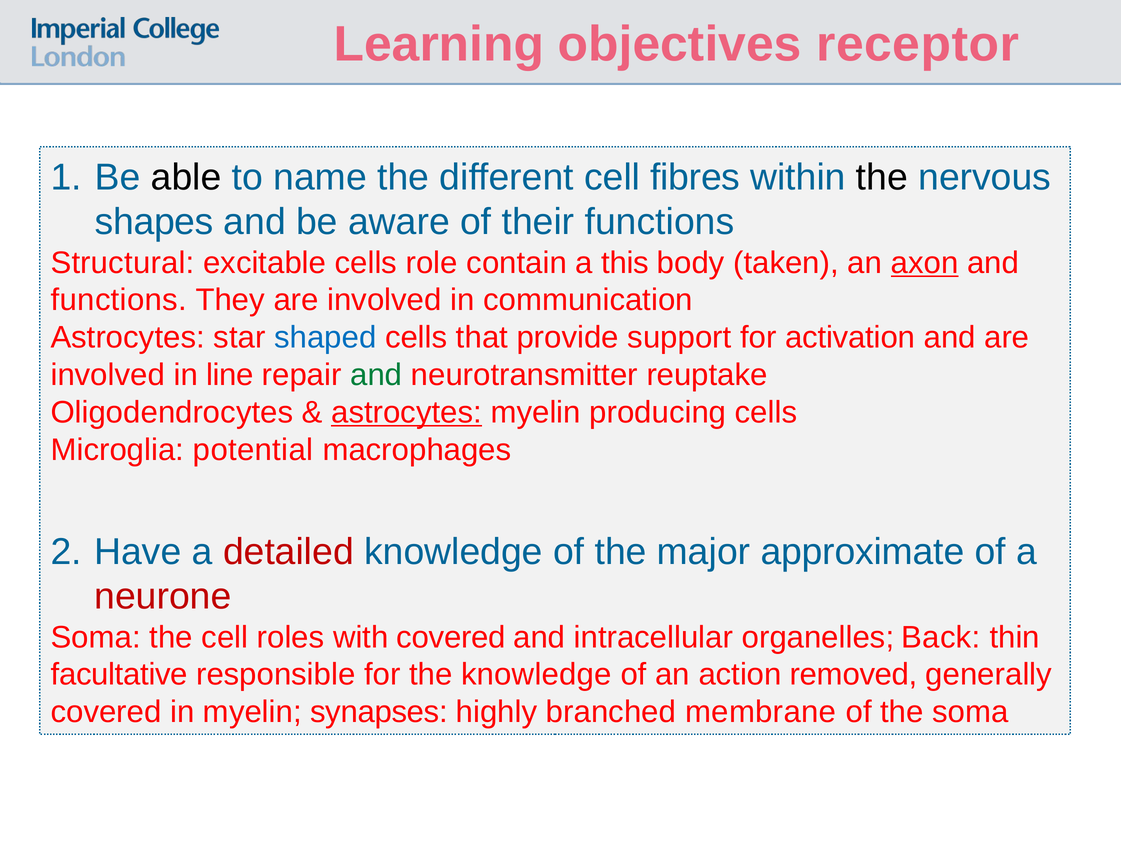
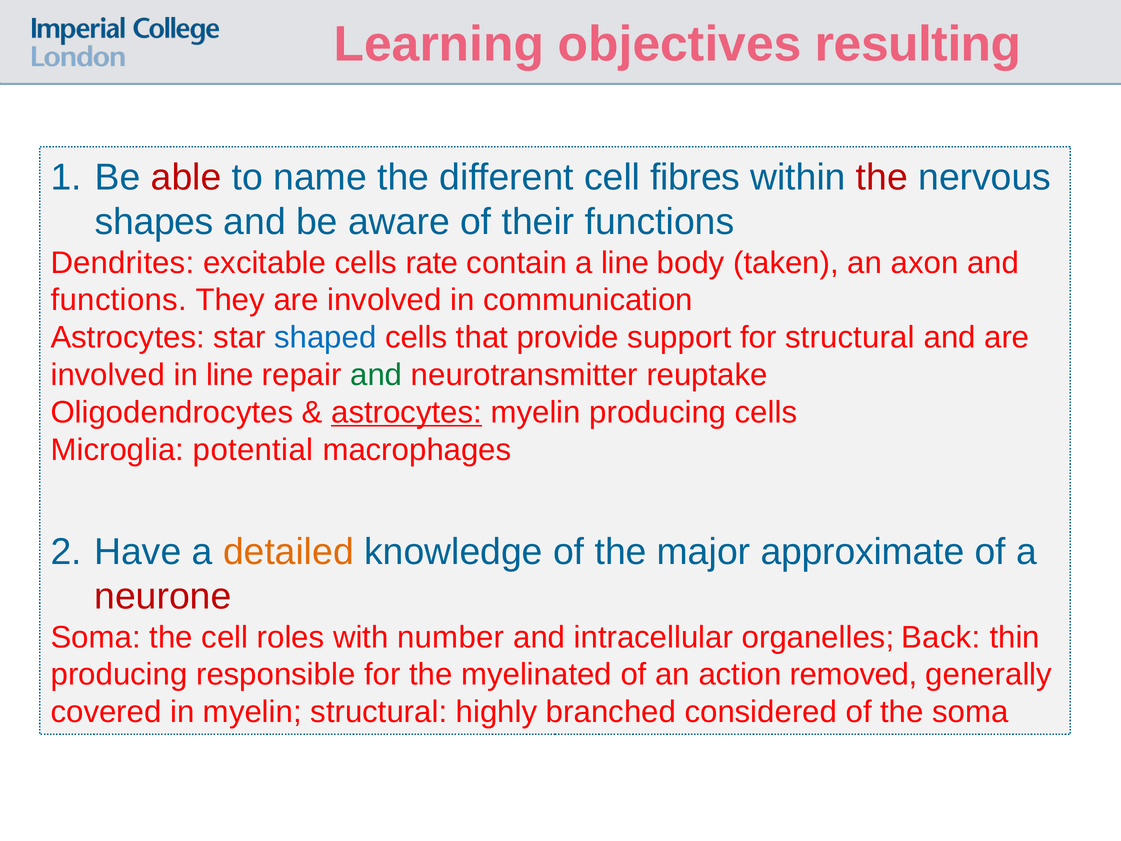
receptor: receptor -> resulting
able colour: black -> red
the at (882, 177) colour: black -> red
Structural: Structural -> Dendrites
role: role -> rate
a this: this -> line
axon underline: present -> none
for activation: activation -> structural
detailed colour: red -> orange
with covered: covered -> number
facultative at (119, 674): facultative -> producing
the knowledge: knowledge -> myelinated
myelin synapses: synapses -> structural
membrane: membrane -> considered
